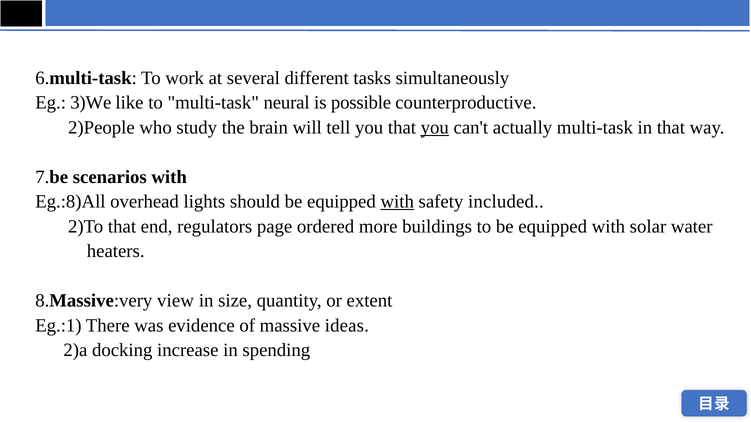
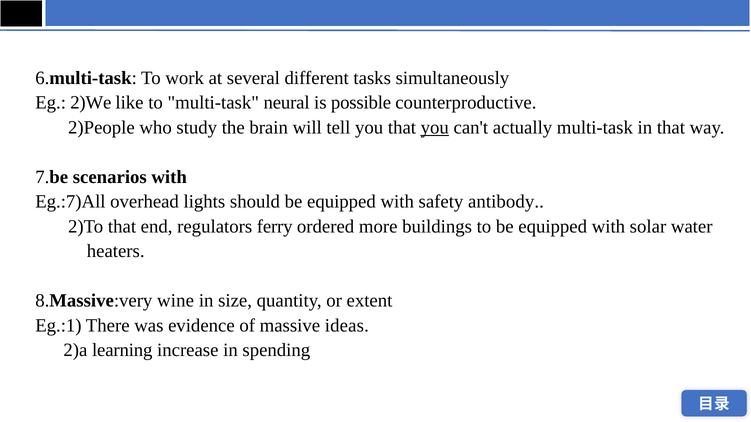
3)We: 3)We -> 2)We
Eg.:8)All: Eg.:8)All -> Eg.:7)All
with at (397, 202) underline: present -> none
included: included -> antibody
page: page -> ferry
view: view -> wine
docking: docking -> learning
